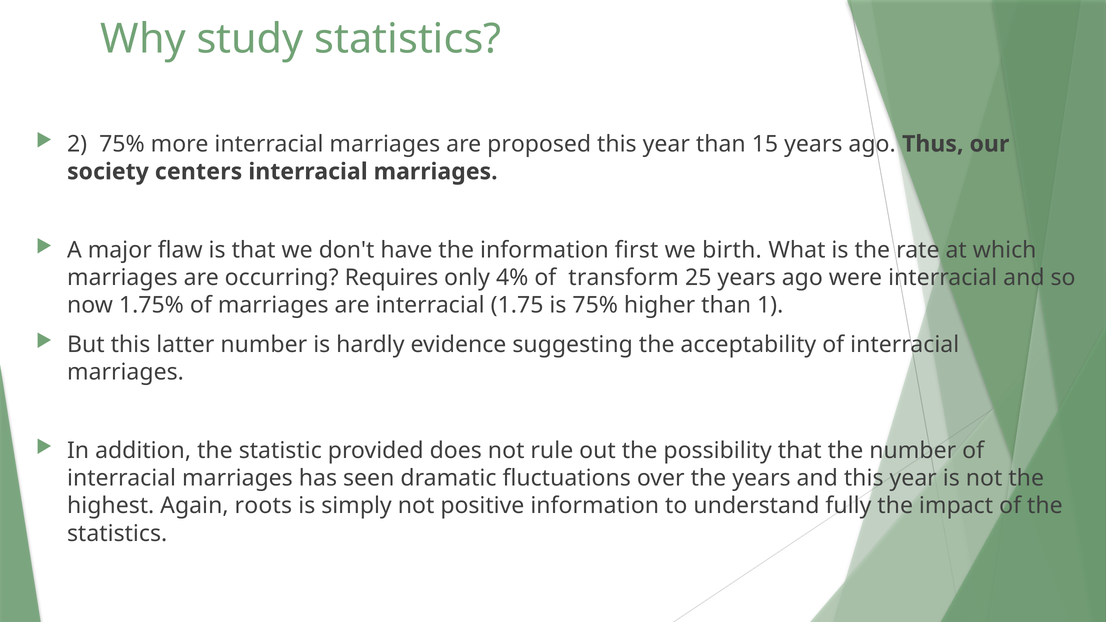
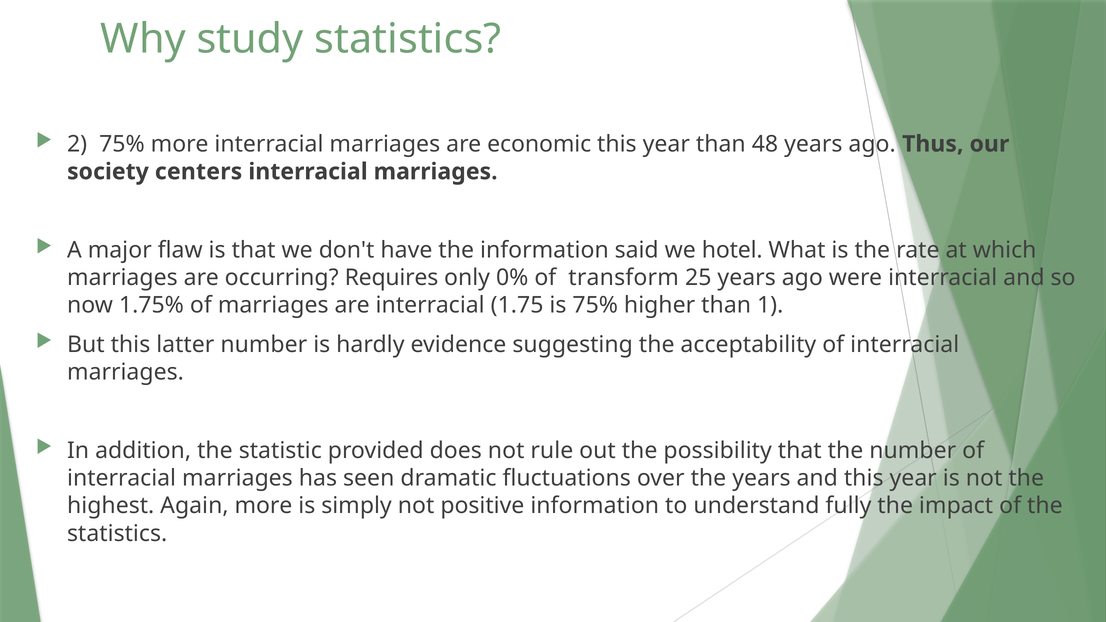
proposed: proposed -> economic
15: 15 -> 48
first: first -> said
birth: birth -> hotel
4%: 4% -> 0%
Again roots: roots -> more
